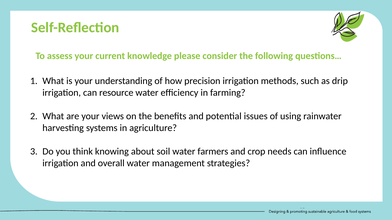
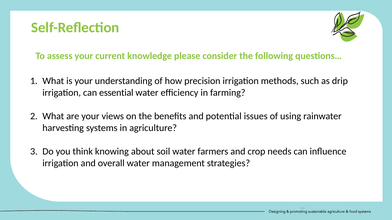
resource: resource -> essential
